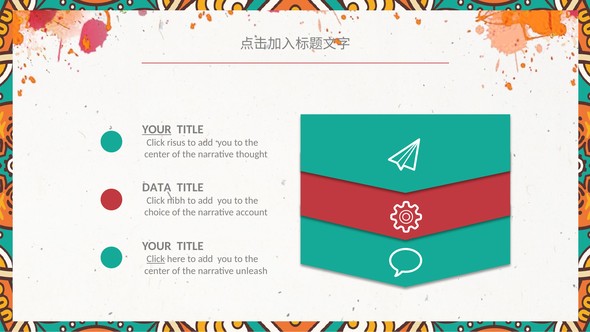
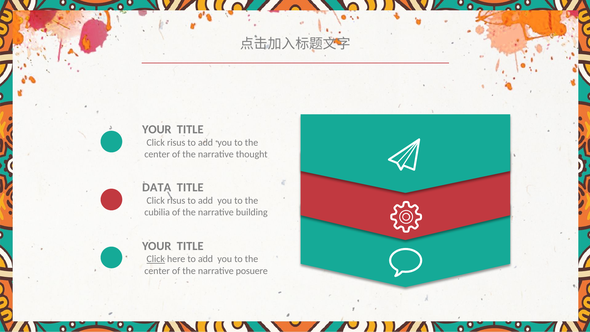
YOUR at (157, 129) underline: present -> none
nibh at (176, 200): nibh -> risus
choice: choice -> cubilia
account: account -> building
unleash: unleash -> posuere
